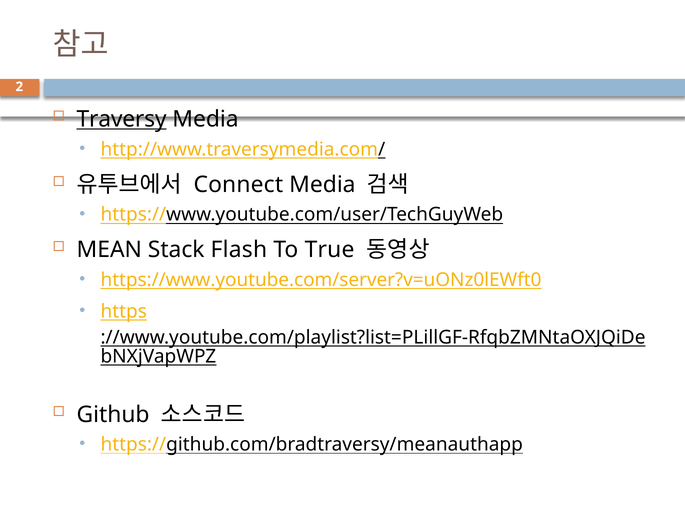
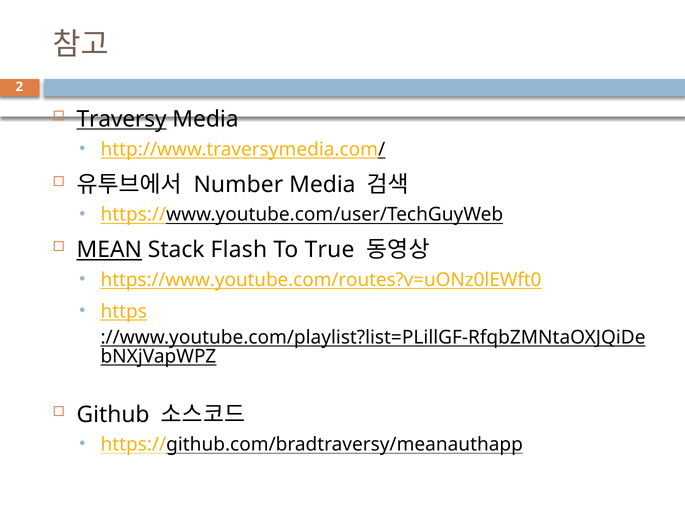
Connect: Connect -> Number
MEAN underline: none -> present
https://www.youtube.com/server?v=uONz0lEWft0: https://www.youtube.com/server?v=uONz0lEWft0 -> https://www.youtube.com/routes?v=uONz0lEWft0
